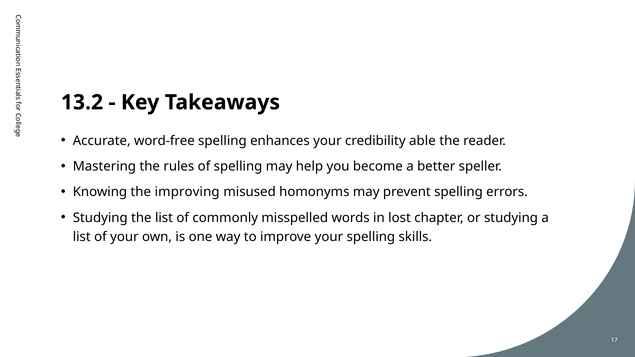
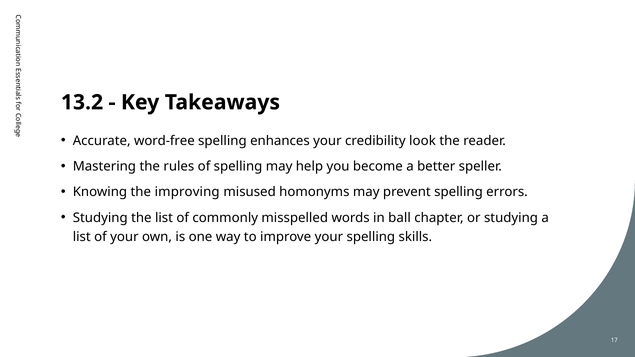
able: able -> look
lost: lost -> ball
